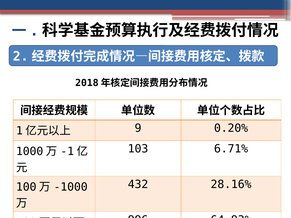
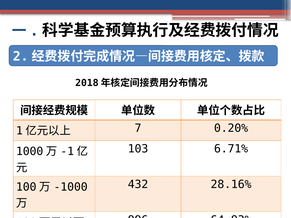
9: 9 -> 7
